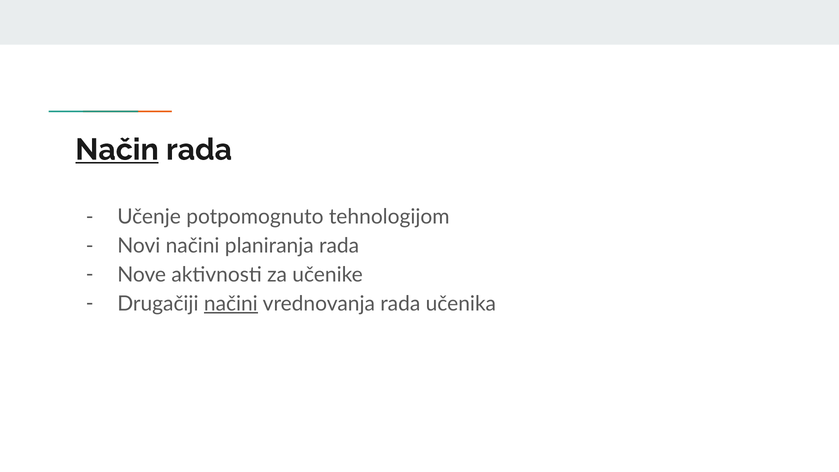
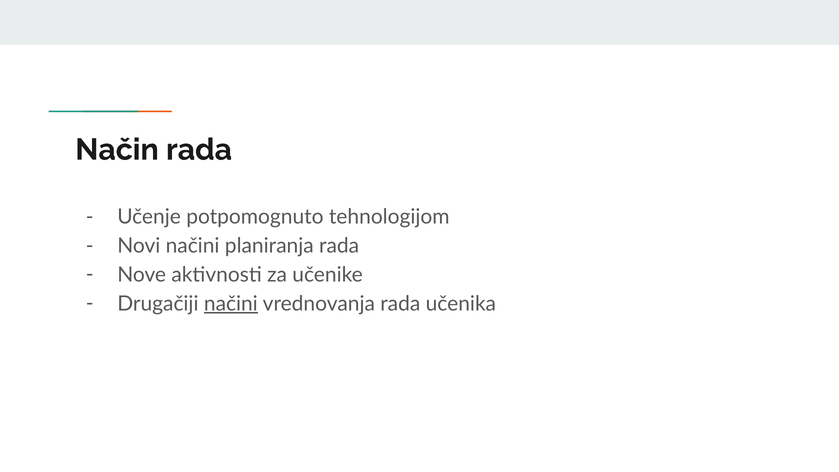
Način underline: present -> none
